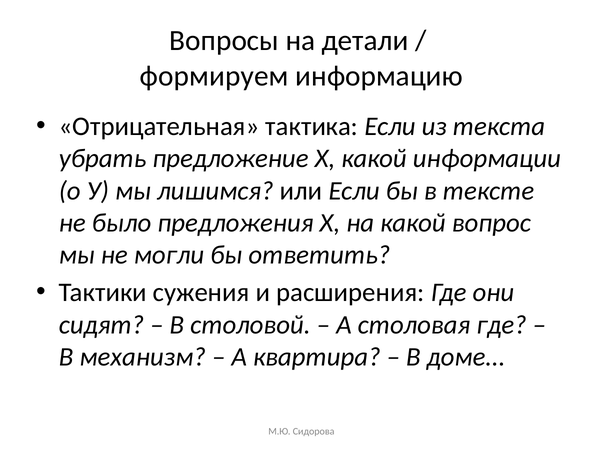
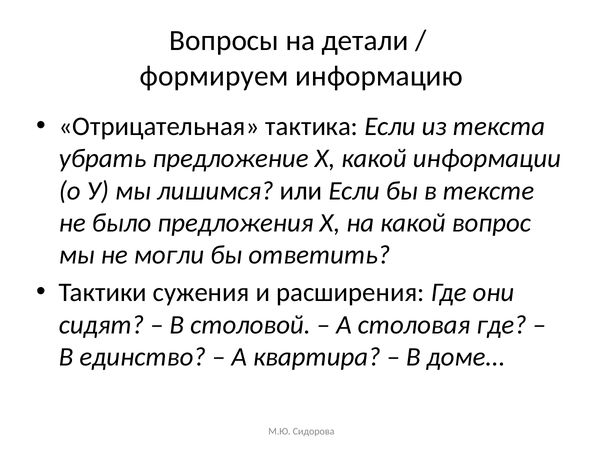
механизм: механизм -> единство
